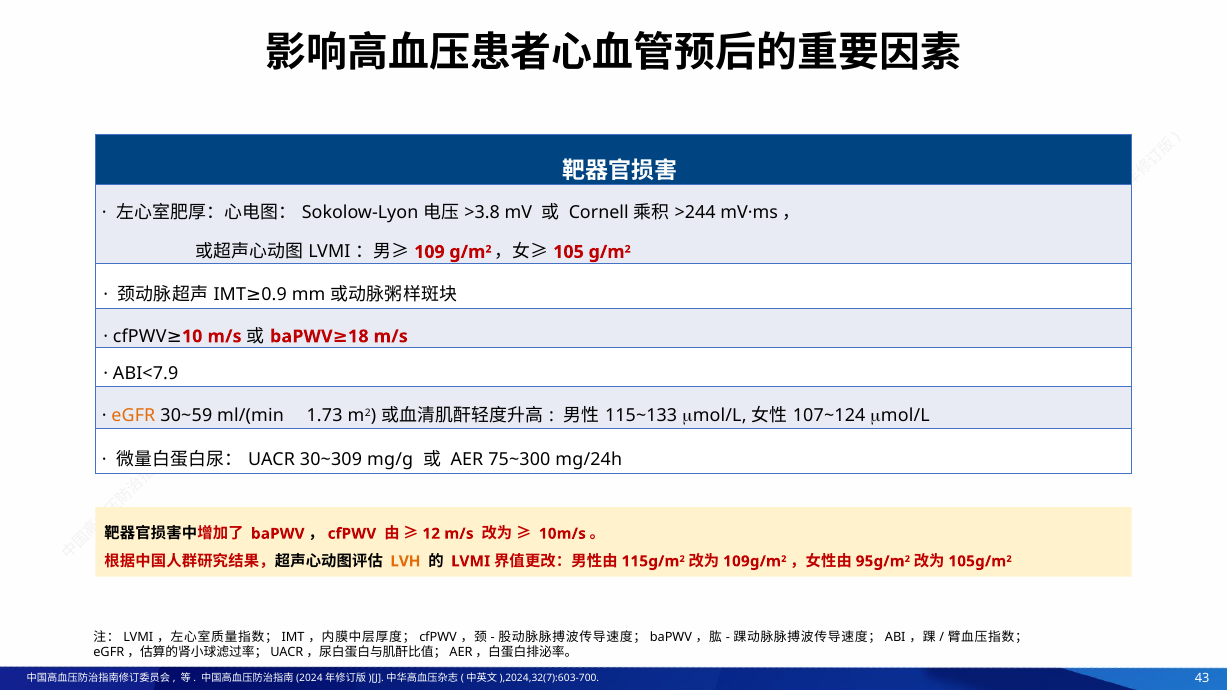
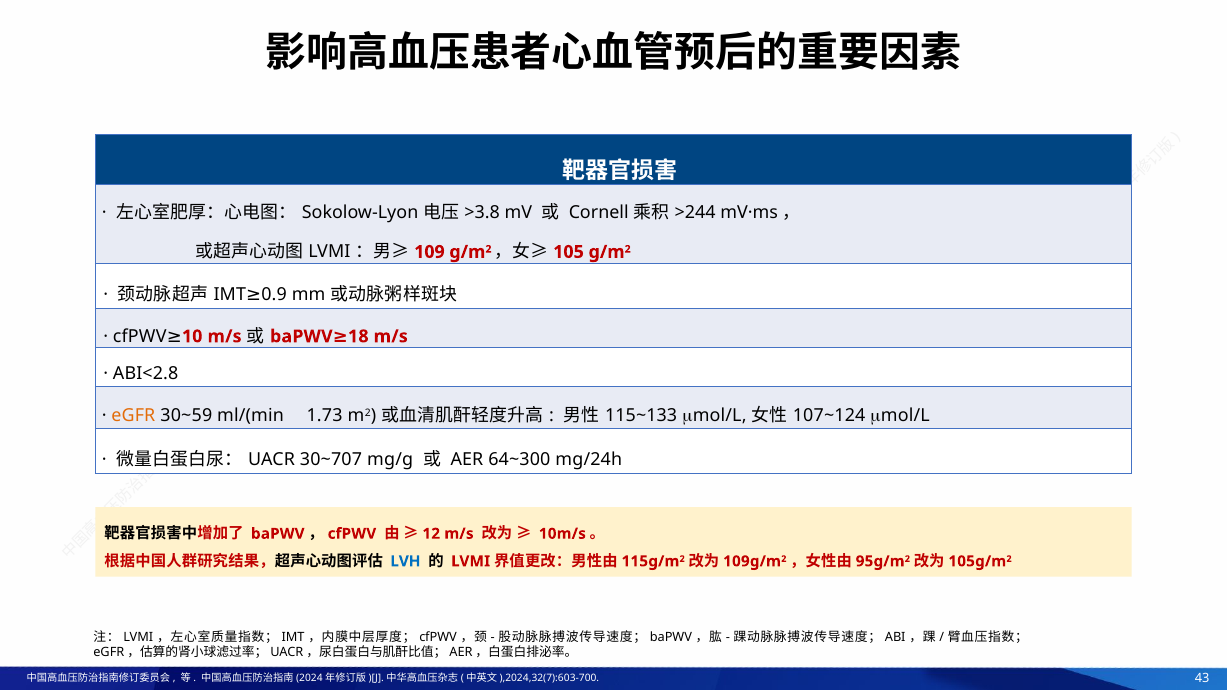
ABI<7.9: ABI<7.9 -> ABI<2.8
30~309: 30~309 -> 30~707
75~300: 75~300 -> 64~300
LVH colour: orange -> blue
